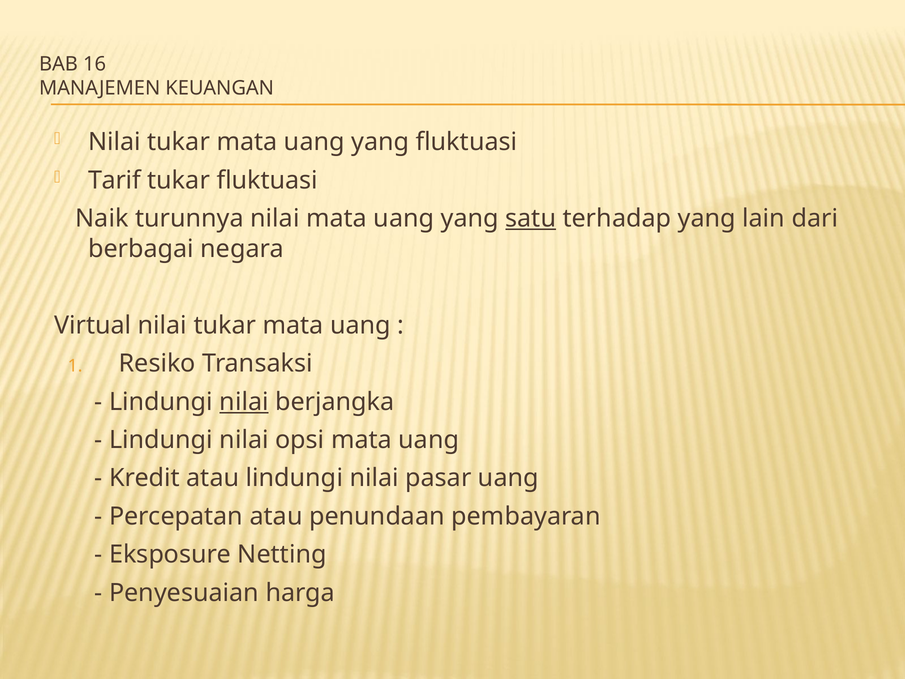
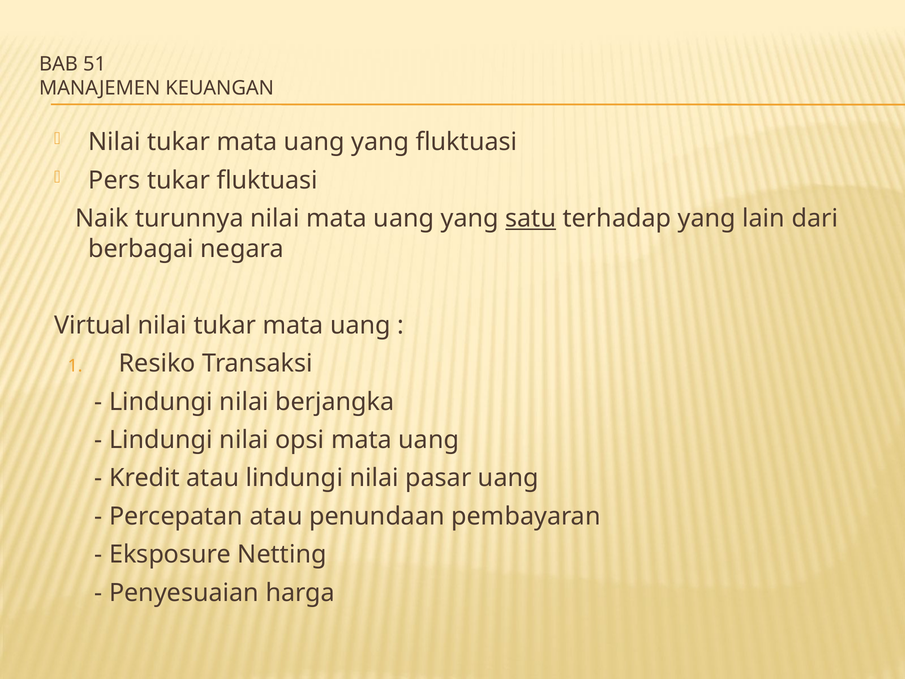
16: 16 -> 51
Tarif: Tarif -> Pers
nilai at (244, 402) underline: present -> none
